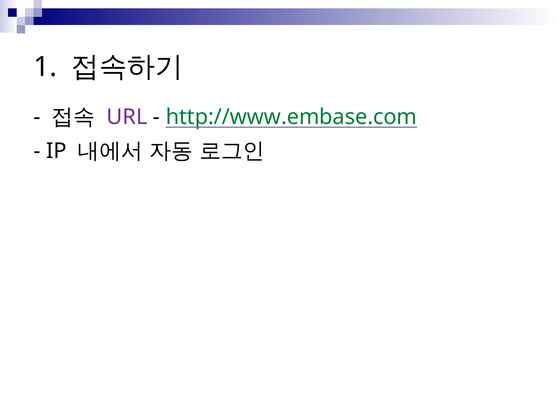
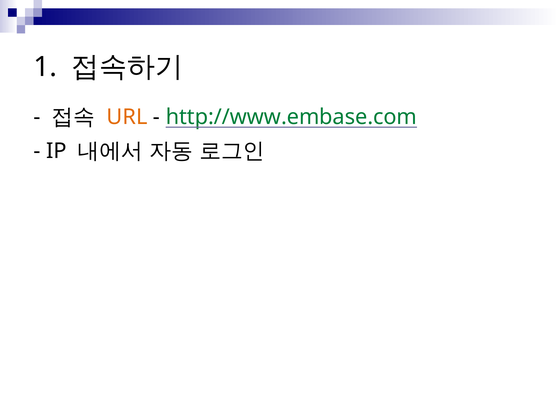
URL colour: purple -> orange
